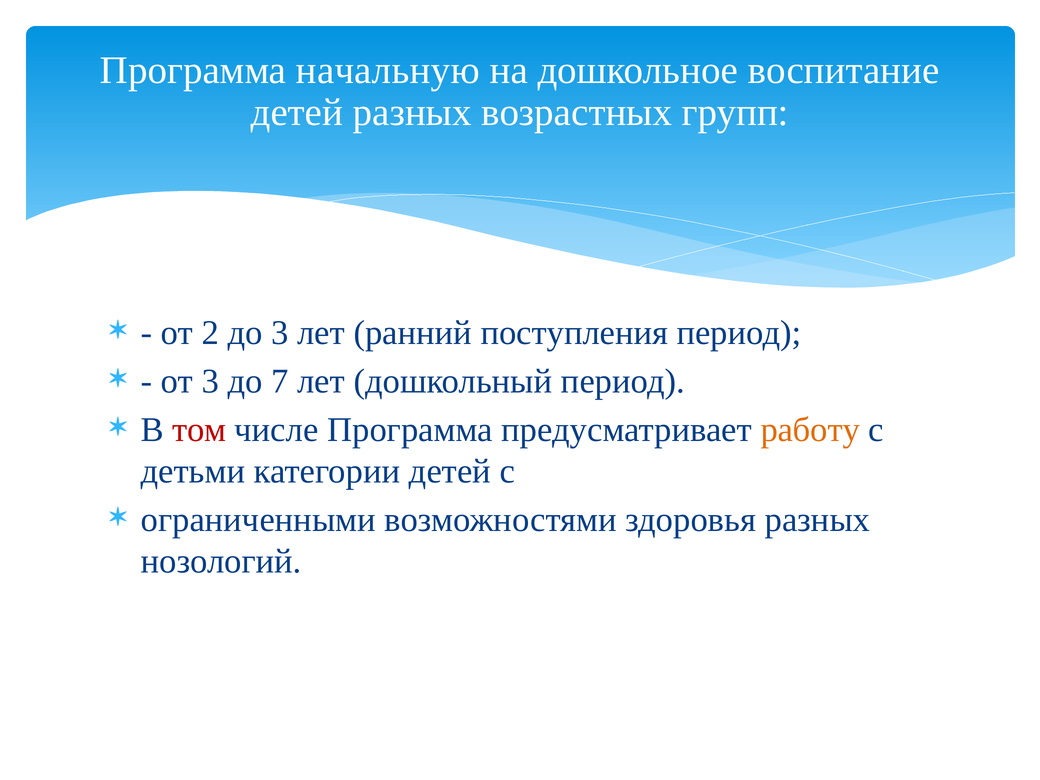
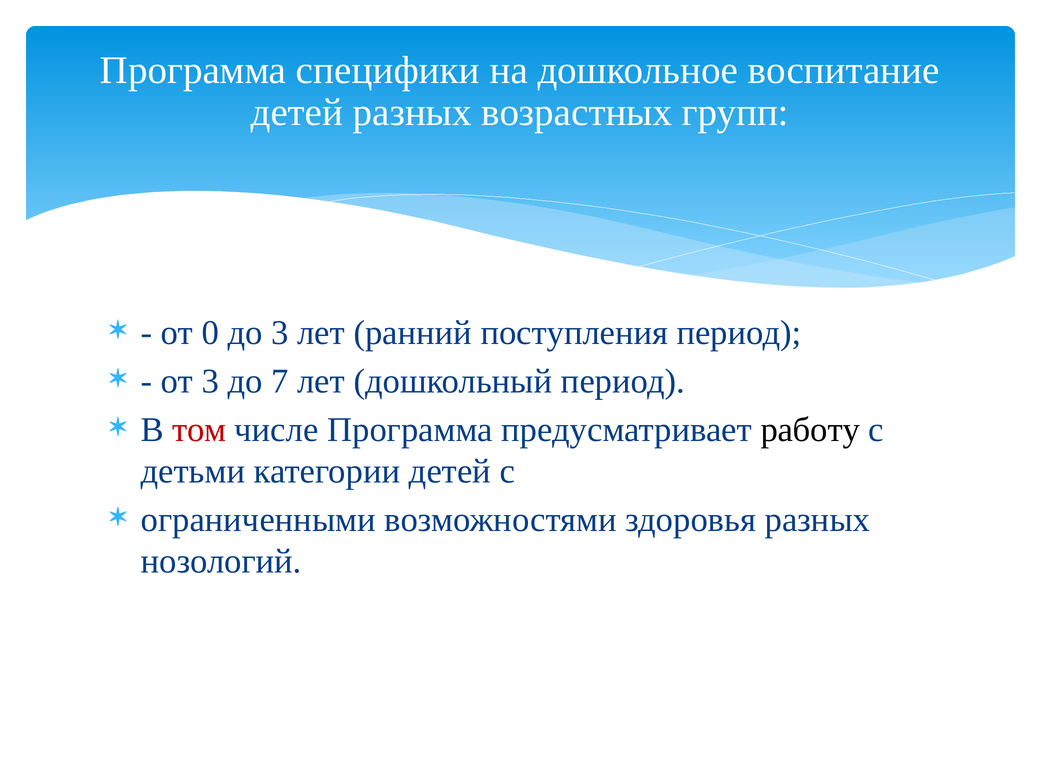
начальную: начальную -> специфики
2: 2 -> 0
работу colour: orange -> black
